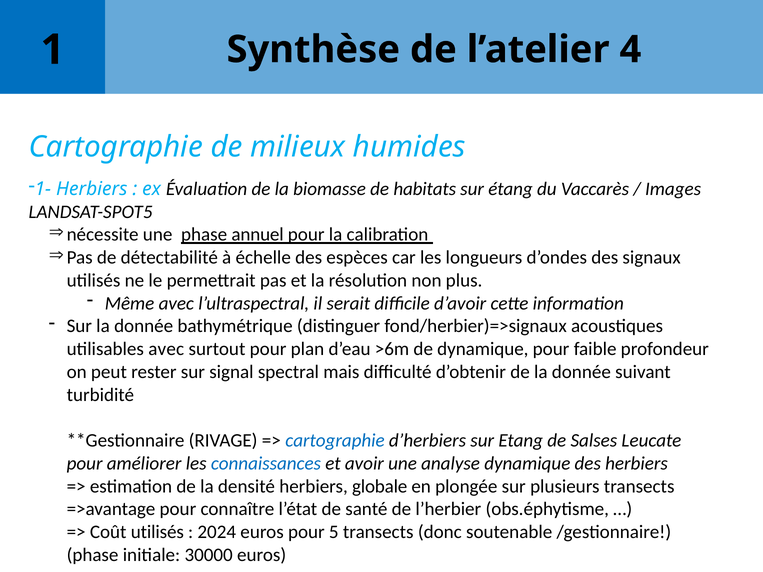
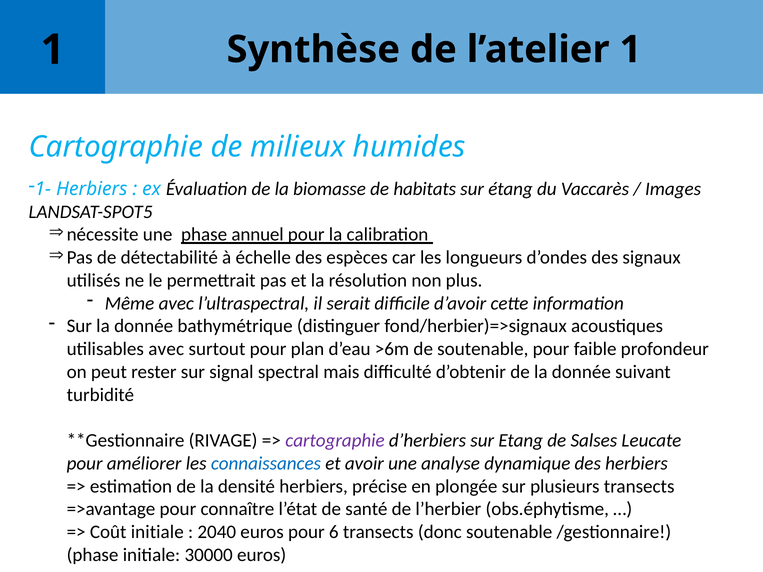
l’atelier 4: 4 -> 1
de dynamique: dynamique -> soutenable
cartographie at (335, 441) colour: blue -> purple
globale: globale -> précise
Coût utilisés: utilisés -> initiale
2024: 2024 -> 2040
5: 5 -> 6
